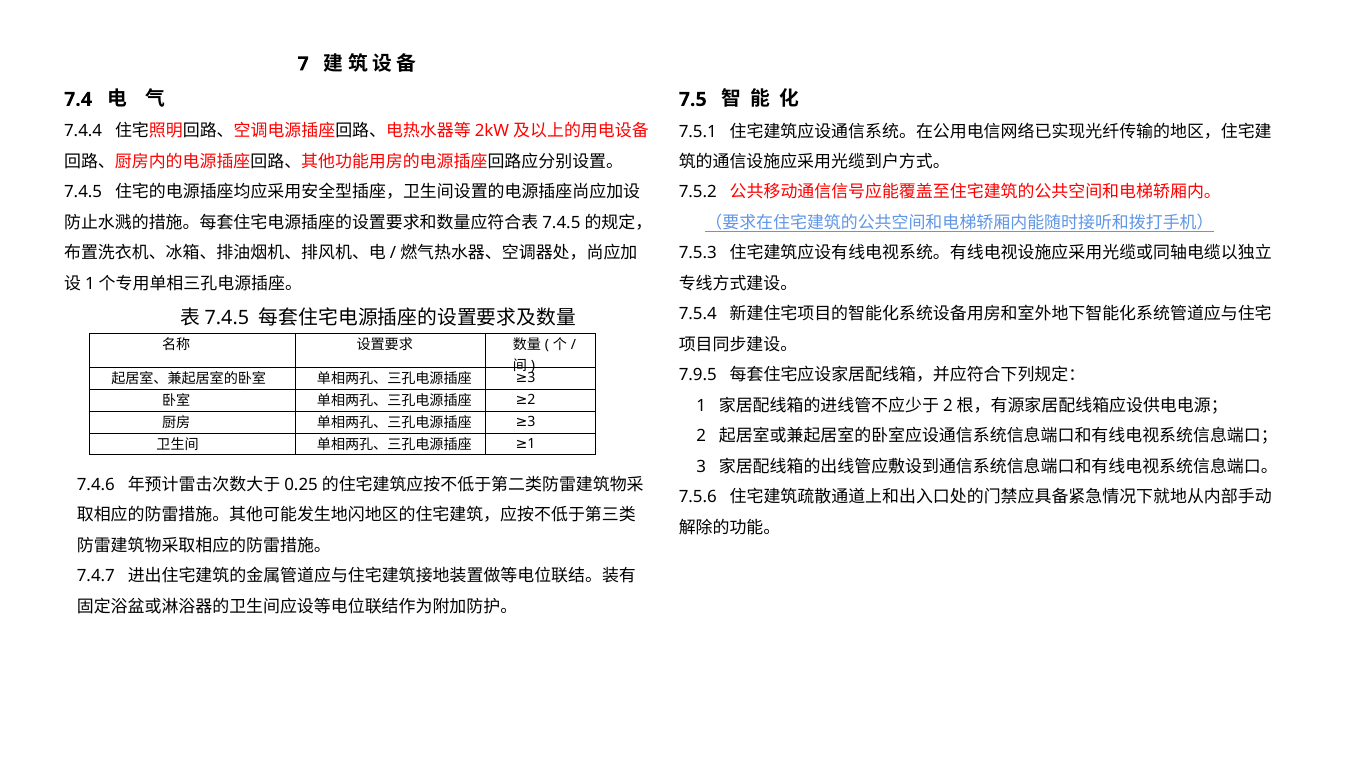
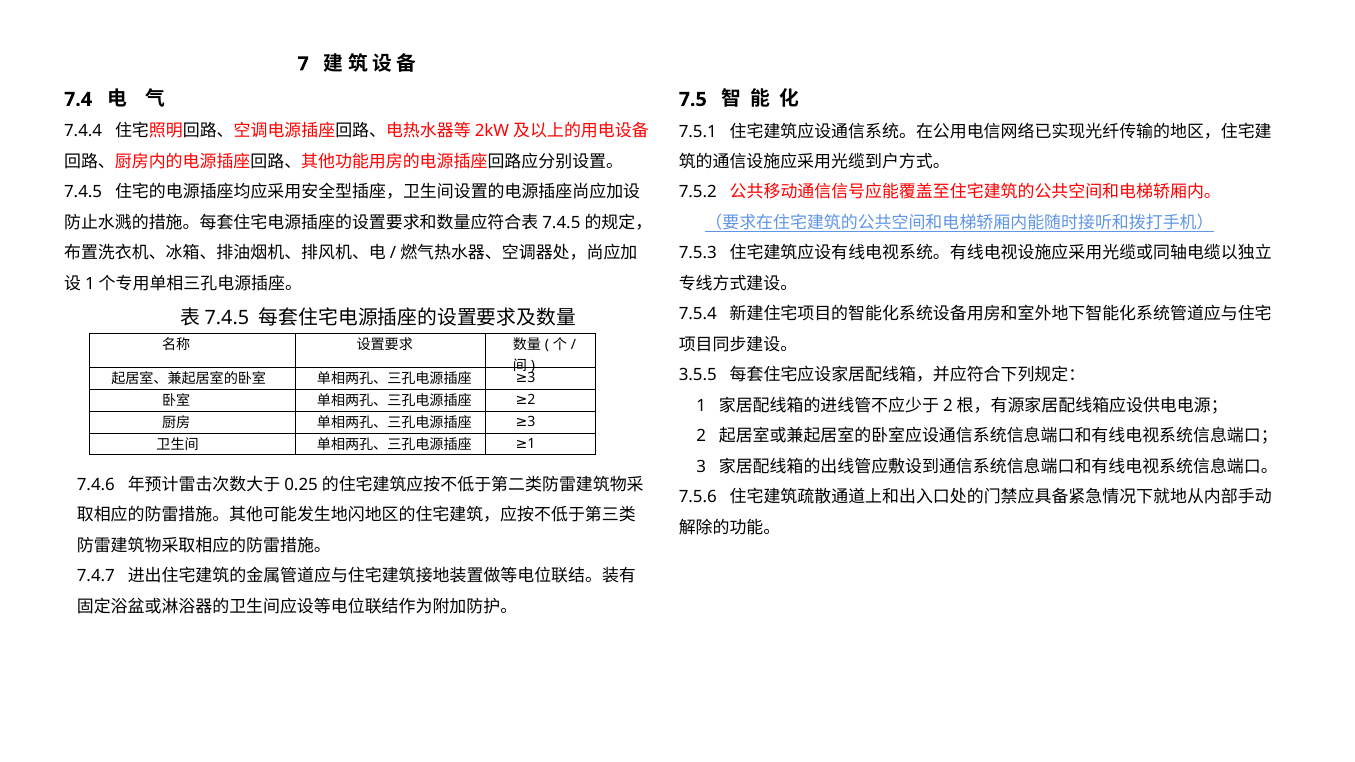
7.9.5: 7.9.5 -> 3.5.5
